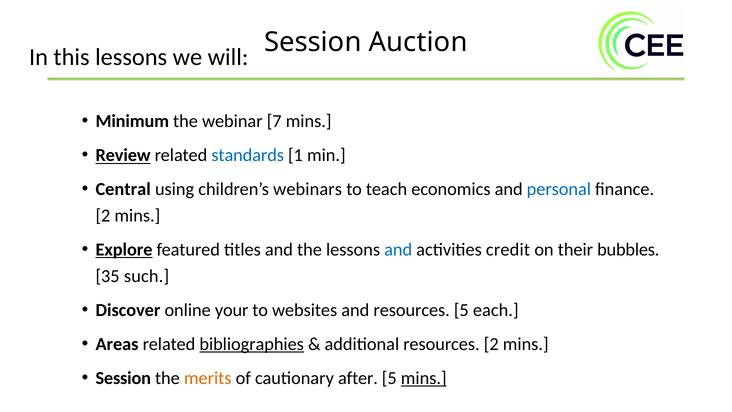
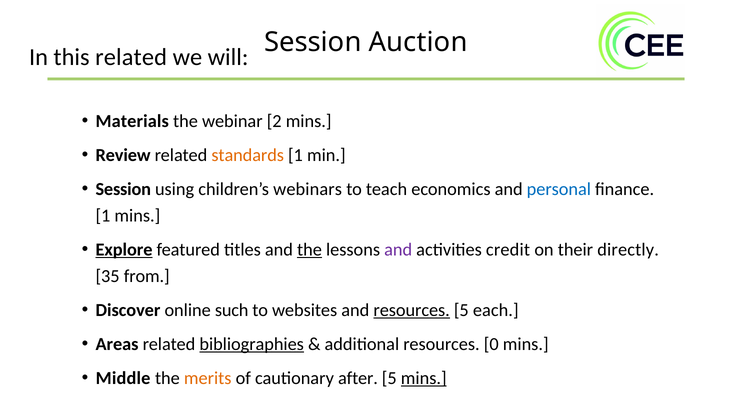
this lessons: lessons -> related
Minimum: Minimum -> Materials
7: 7 -> 2
Review underline: present -> none
standards colour: blue -> orange
Central at (123, 189): Central -> Session
2 at (103, 216): 2 -> 1
the at (310, 250) underline: none -> present
and at (398, 250) colour: blue -> purple
bubbles: bubbles -> directly
such: such -> from
your: your -> such
resources at (412, 310) underline: none -> present
resources 2: 2 -> 0
Session at (123, 378): Session -> Middle
